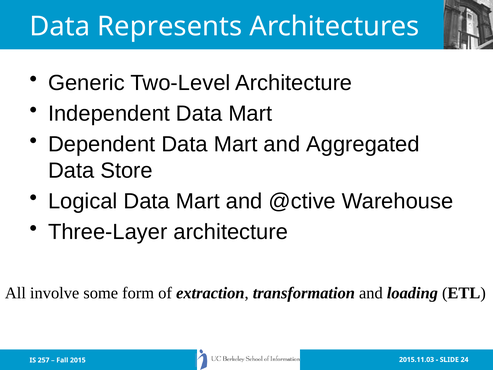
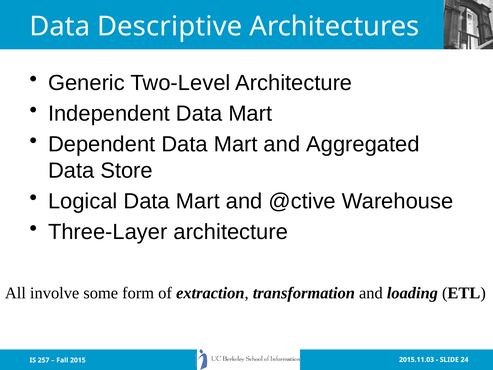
Represents: Represents -> Descriptive
